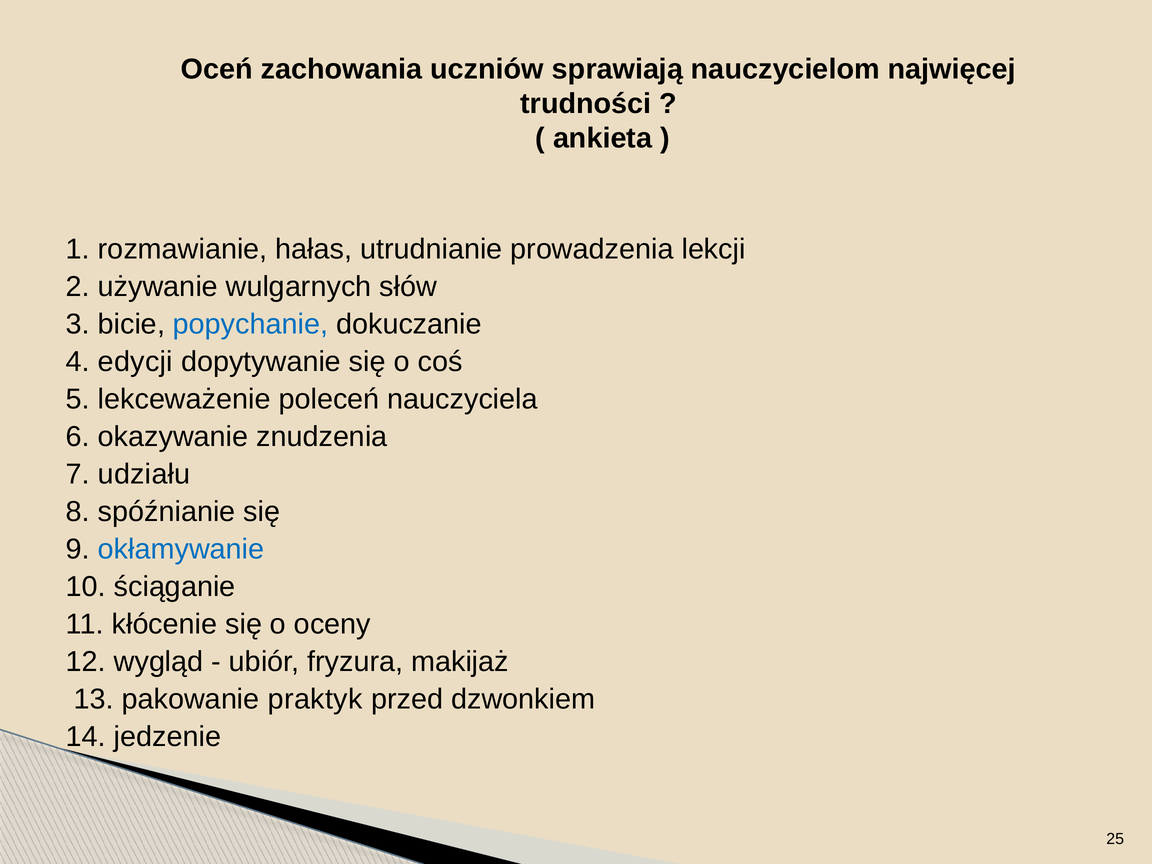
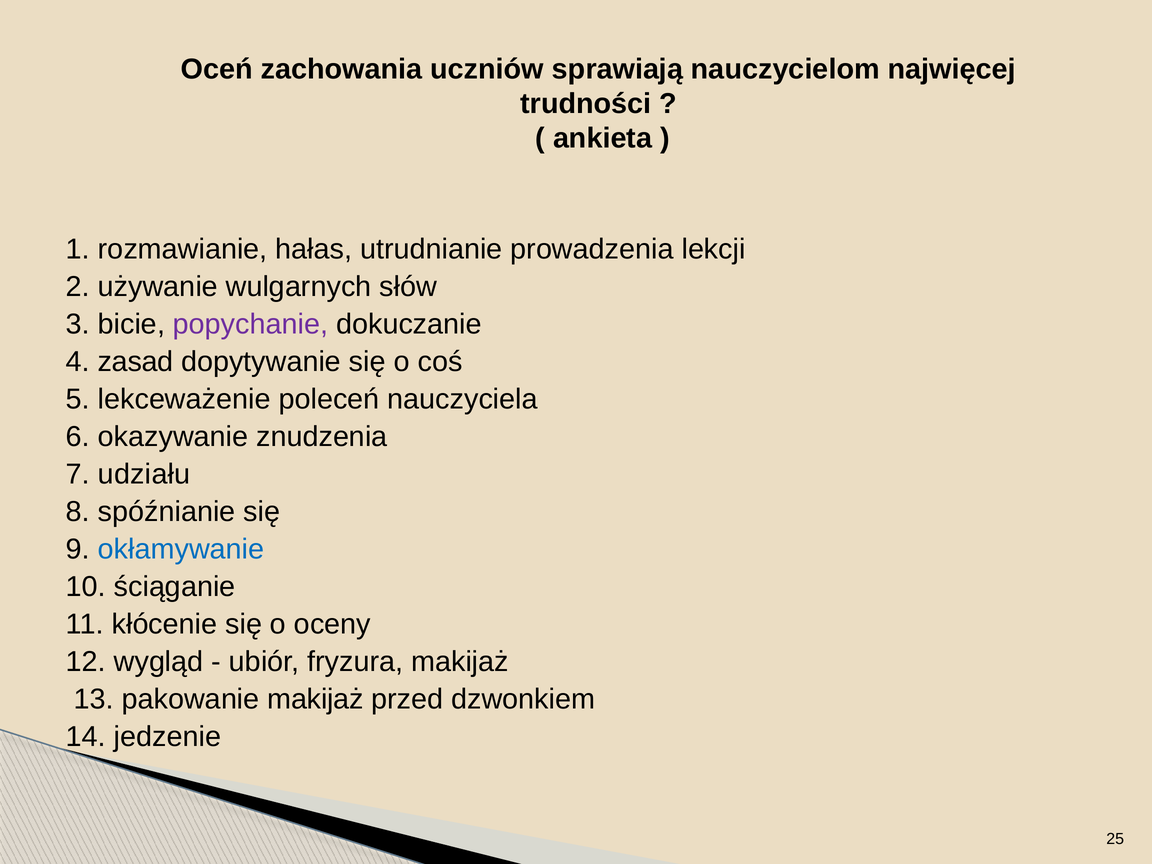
popychanie colour: blue -> purple
edycji: edycji -> zasad
pakowanie praktyk: praktyk -> makijaż
